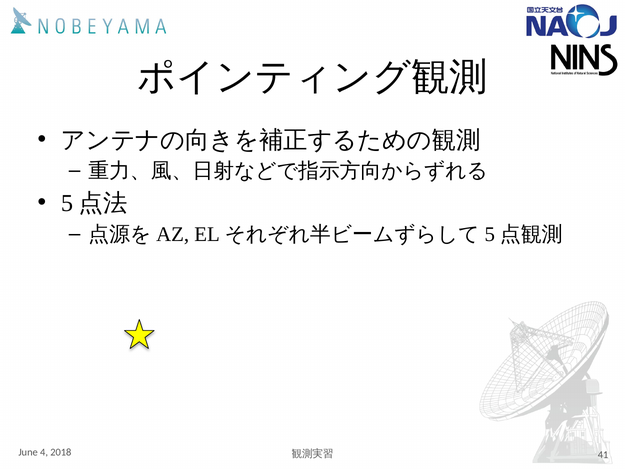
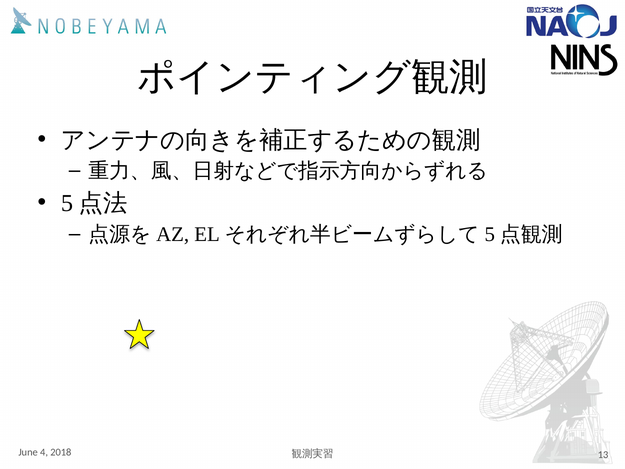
41: 41 -> 13
